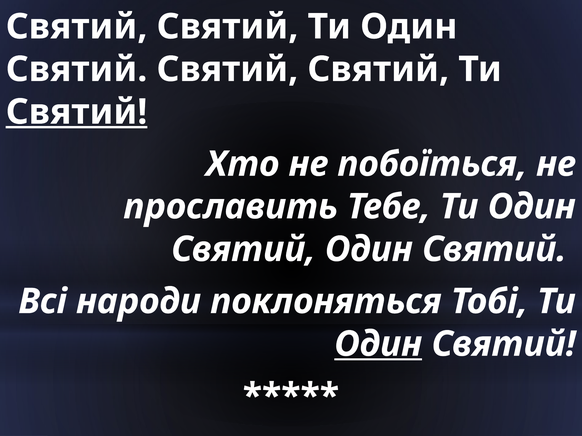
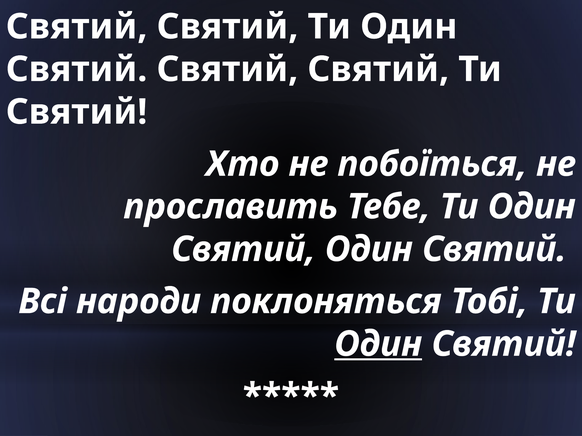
Святий at (77, 112) underline: present -> none
